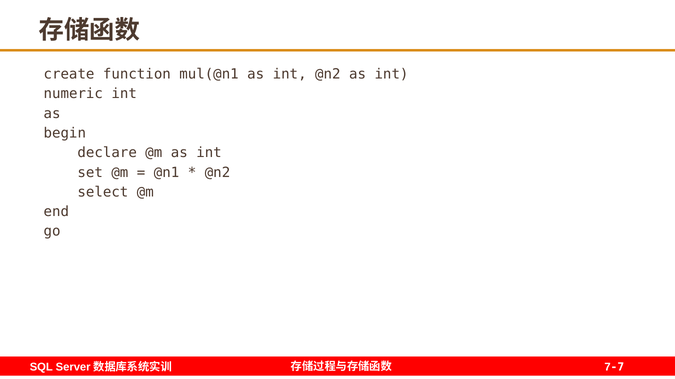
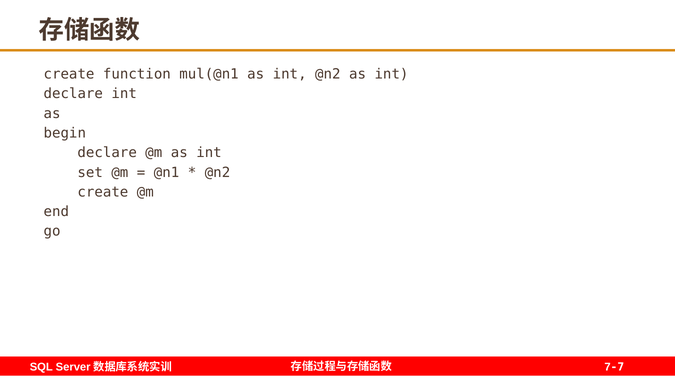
numeric at (73, 94): numeric -> declare
select at (103, 192): select -> create
